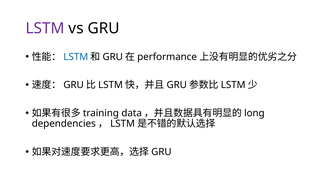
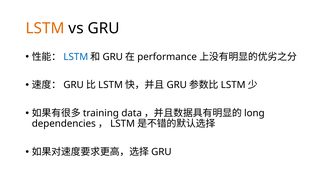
LSTM at (45, 28) colour: purple -> orange
